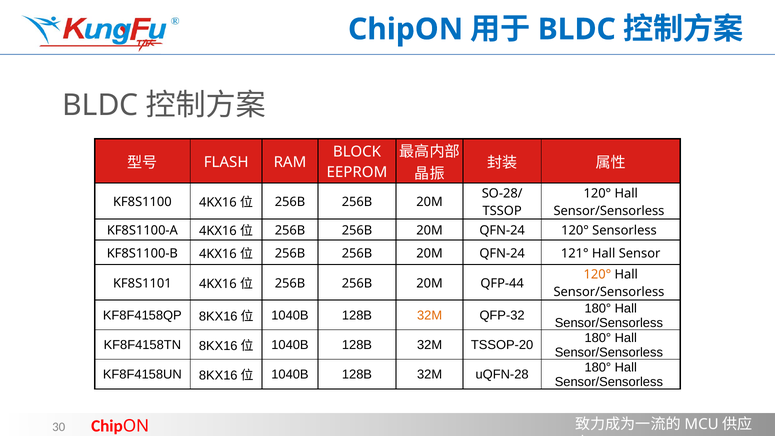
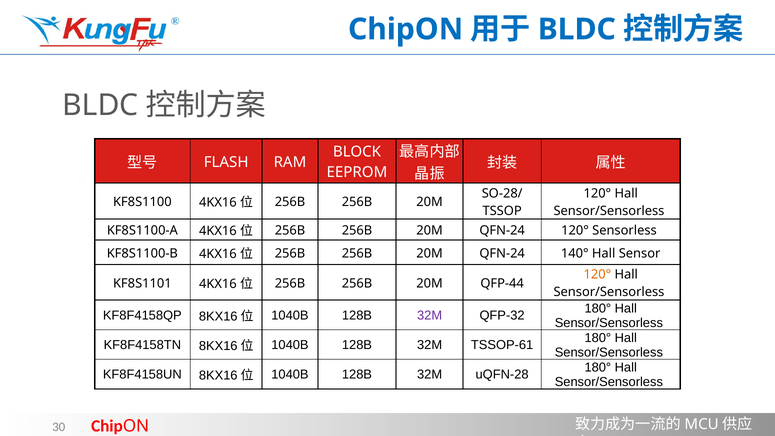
121°: 121° -> 140°
32M at (430, 315) colour: orange -> purple
TSSOP-20: TSSOP-20 -> TSSOP-61
